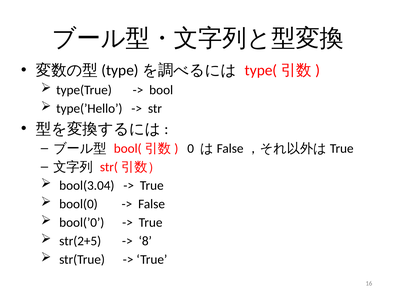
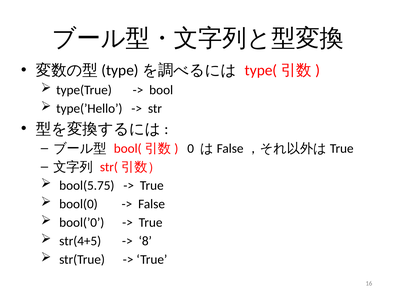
bool(3.04: bool(3.04 -> bool(5.75
str(2+5: str(2+5 -> str(4+5
